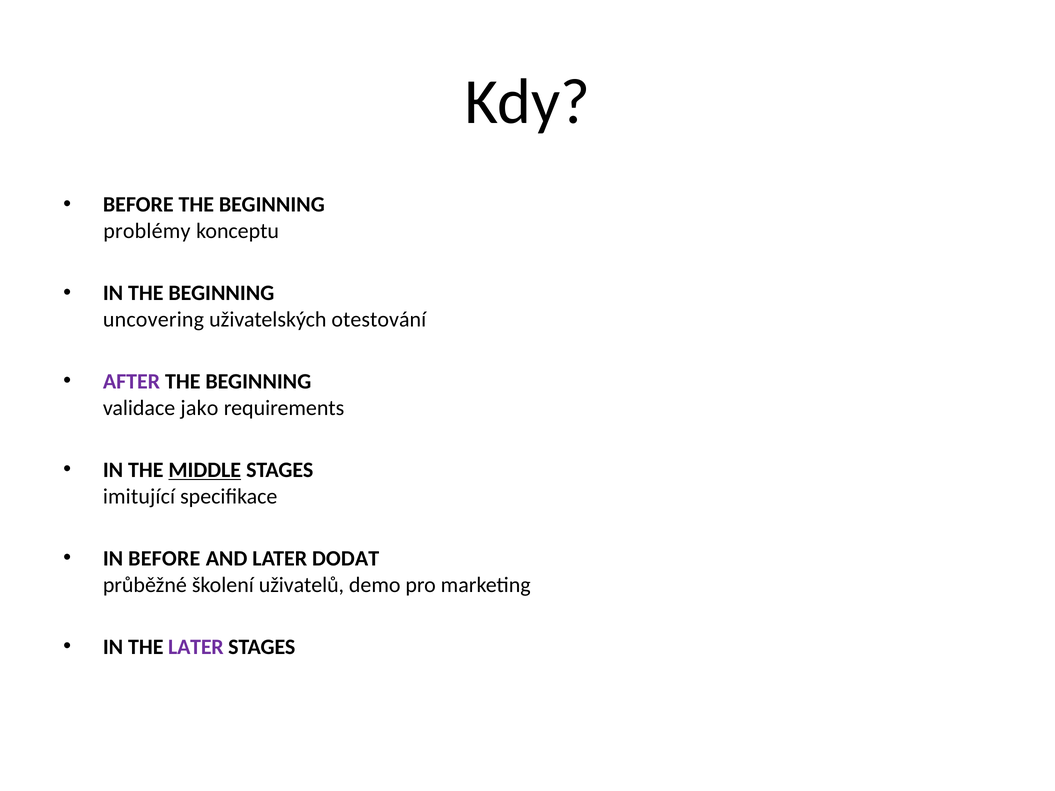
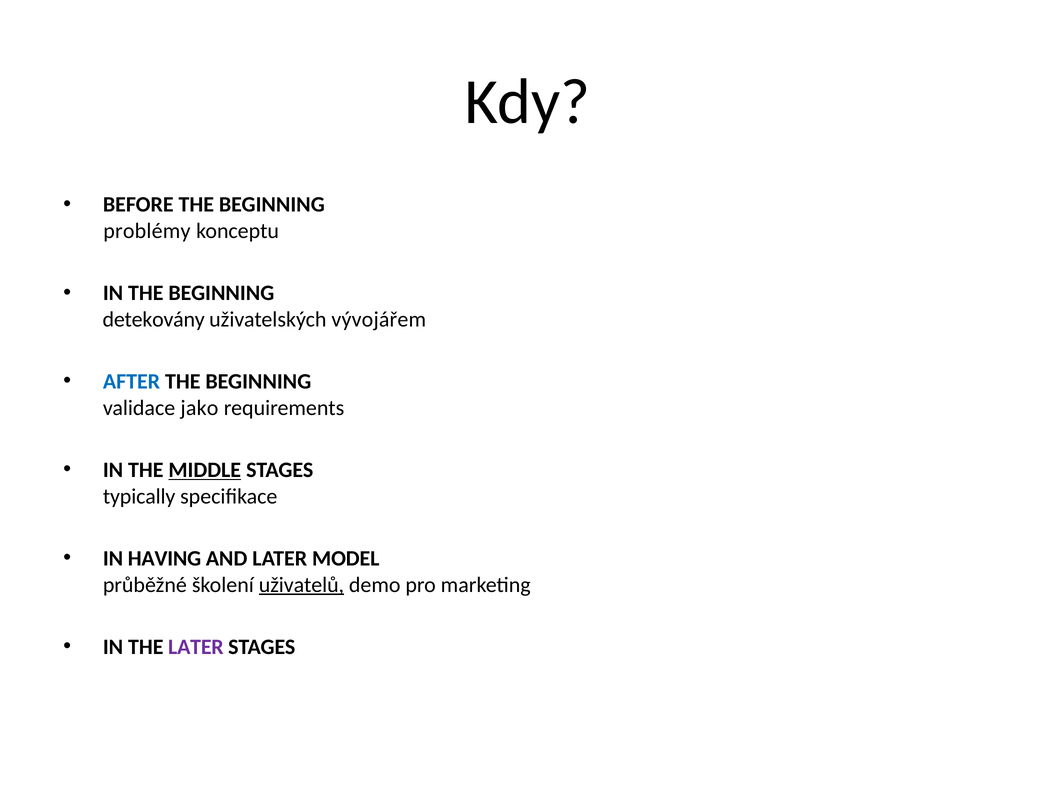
uncovering: uncovering -> detekovány
otestování: otestování -> vývojářem
AFTER colour: purple -> blue
imitující: imitující -> typically
IN BEFORE: BEFORE -> HAVING
DODAT: DODAT -> MODEL
uživatelů underline: none -> present
